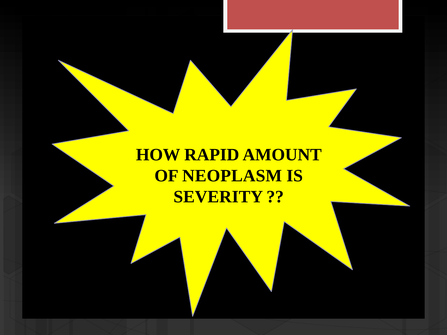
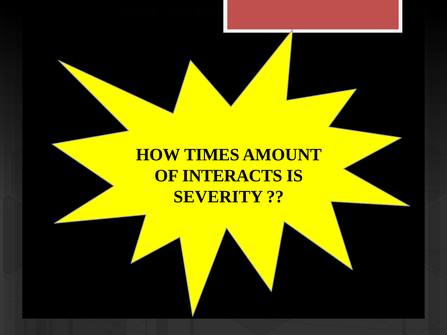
RAPID: RAPID -> TIMES
NEOPLASM: NEOPLASM -> INTERACTS
